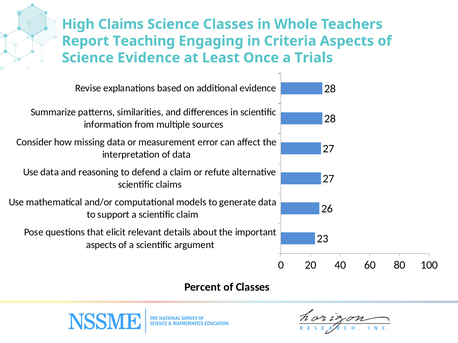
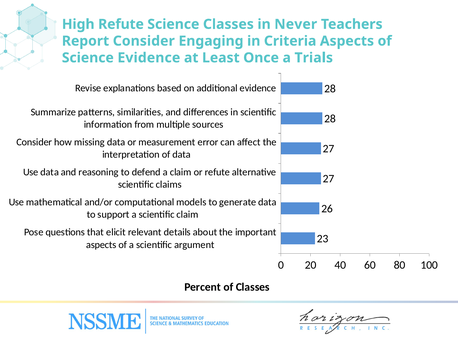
High Claims: Claims -> Refute
Whole: Whole -> Never
Report Teaching: Teaching -> Consider
